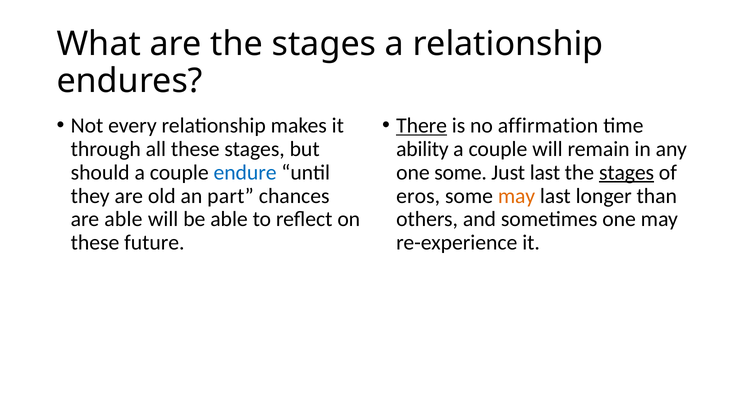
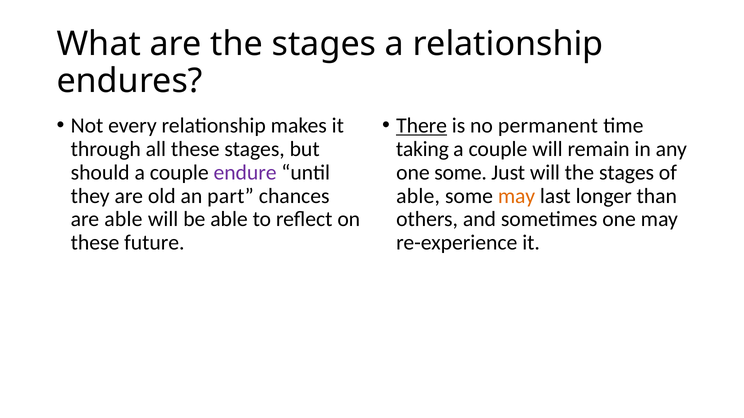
affirmation: affirmation -> permanent
ability: ability -> taking
endure colour: blue -> purple
Just last: last -> will
stages at (627, 173) underline: present -> none
eros at (418, 196): eros -> able
